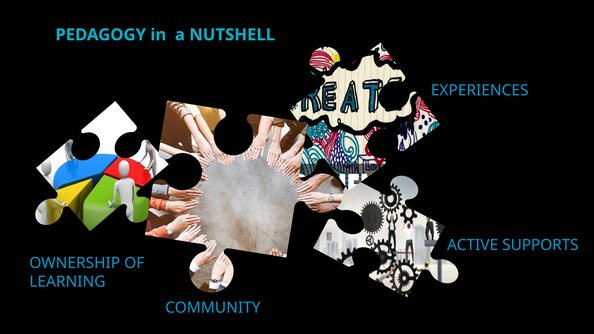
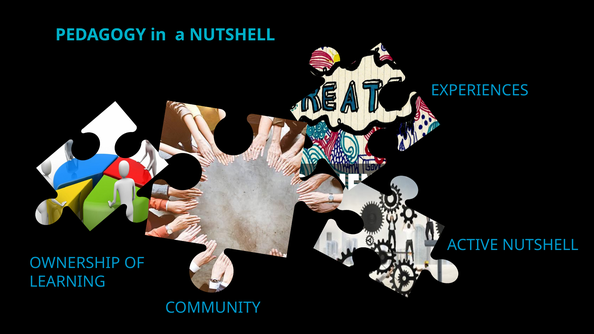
ACTIVE SUPPORTS: SUPPORTS -> NUTSHELL
